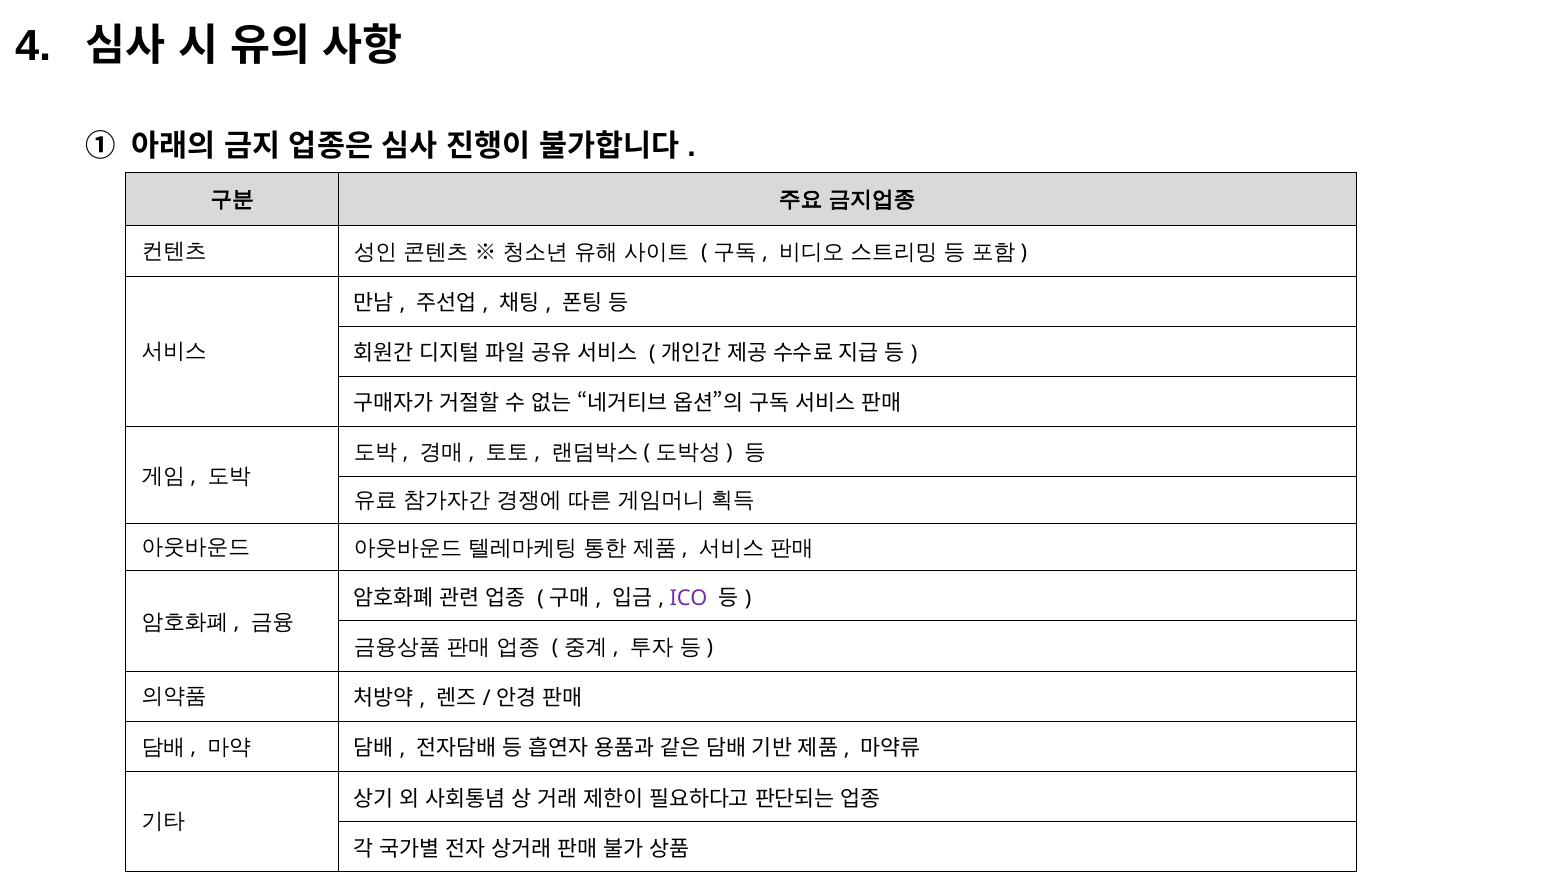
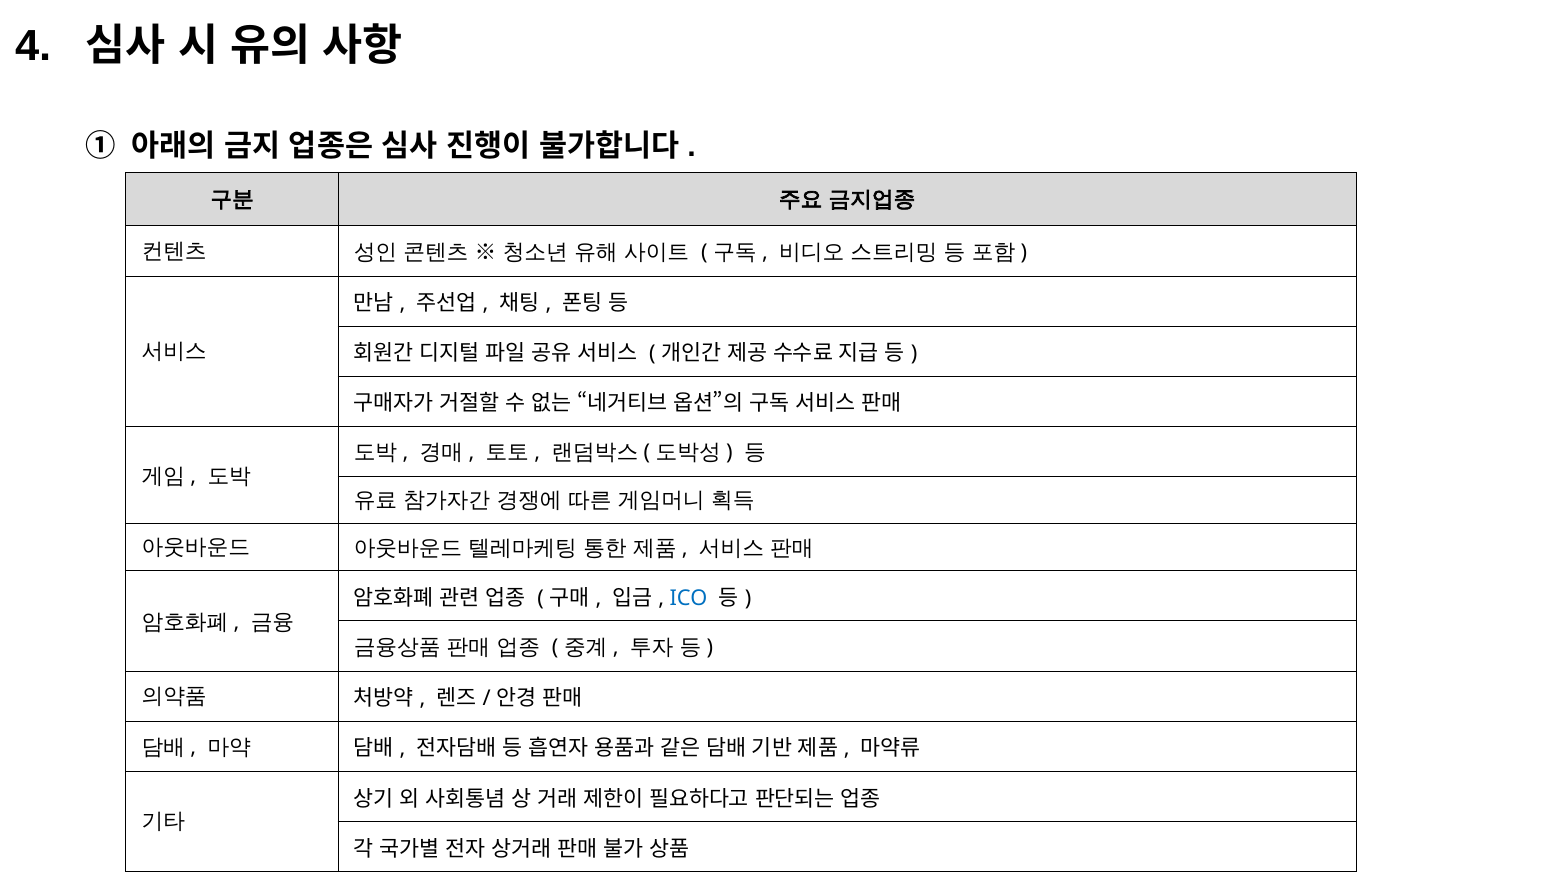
ICO colour: purple -> blue
